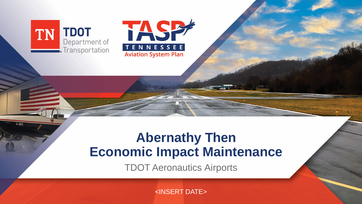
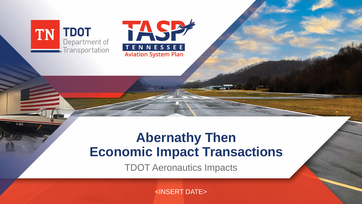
Maintenance: Maintenance -> Transactions
Airports: Airports -> Impacts
